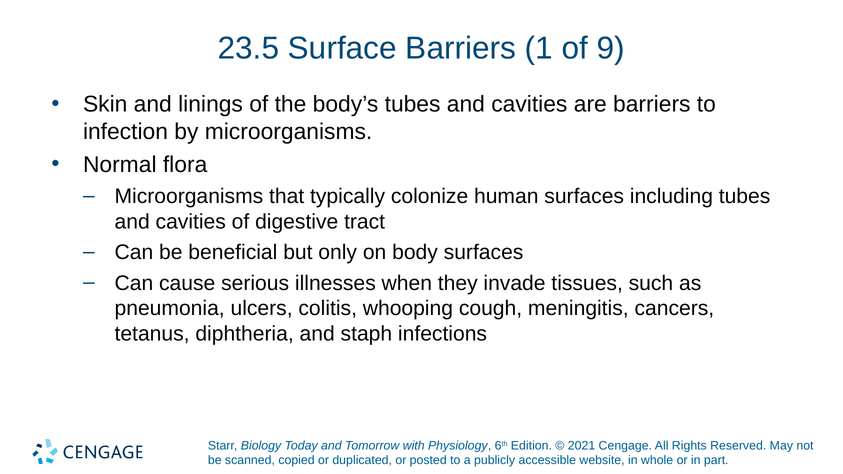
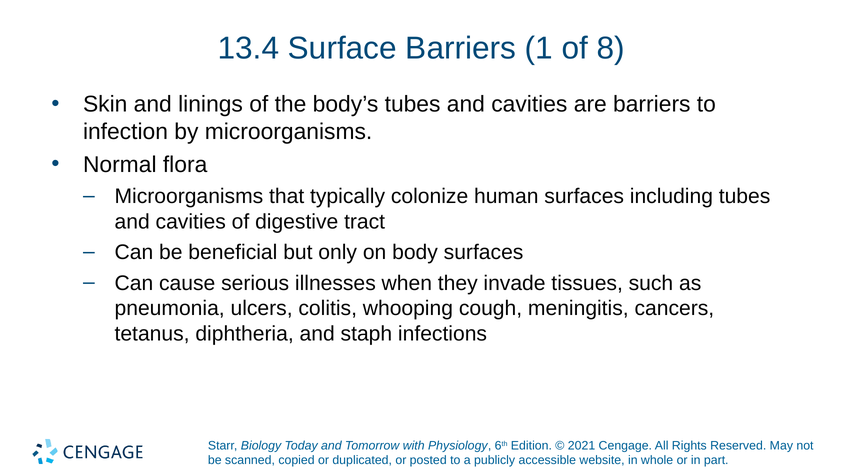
23.5: 23.5 -> 13.4
9: 9 -> 8
